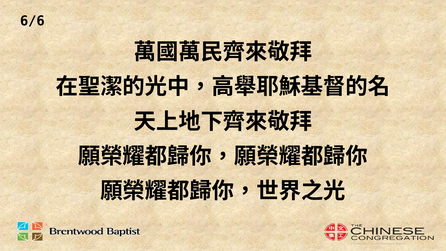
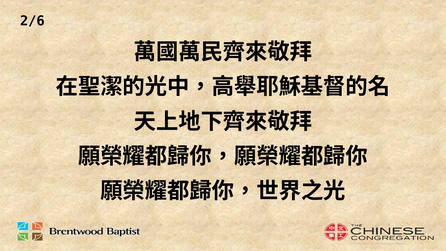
6/6: 6/6 -> 2/6
